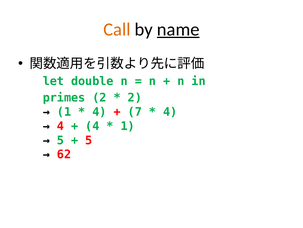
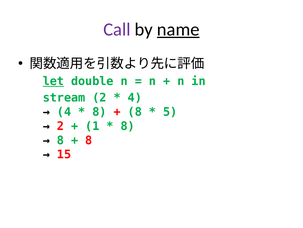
Call colour: orange -> purple
let underline: none -> present
primes: primes -> stream
2 at (135, 97): 2 -> 4
1 at (64, 112): 1 -> 4
4 at (99, 112): 4 -> 8
7 at (135, 112): 7 -> 8
4 at (170, 112): 4 -> 5
4 at (60, 126): 4 -> 2
4 at (92, 126): 4 -> 1
1 at (128, 126): 1 -> 8
5 at (60, 140): 5 -> 8
5 at (89, 140): 5 -> 8
62: 62 -> 15
